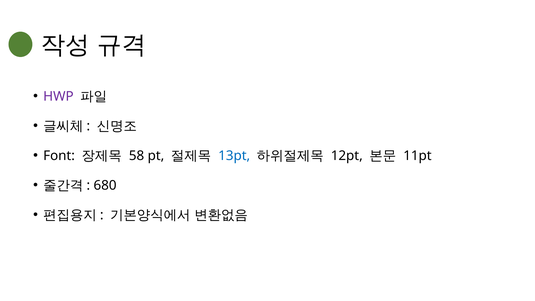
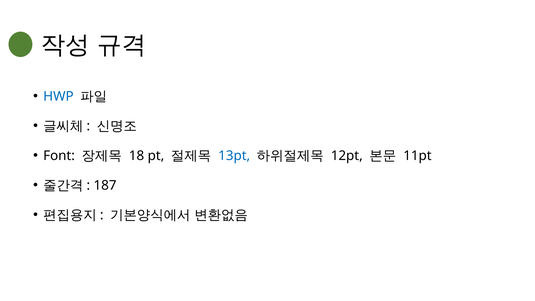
HWP colour: purple -> blue
58: 58 -> 18
680: 680 -> 187
